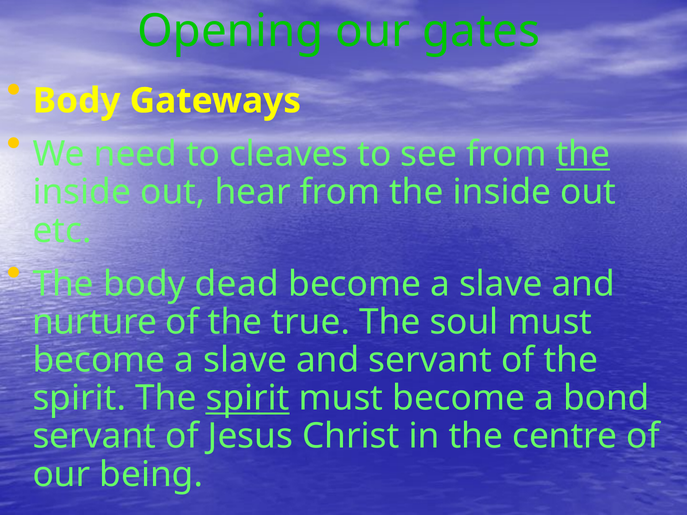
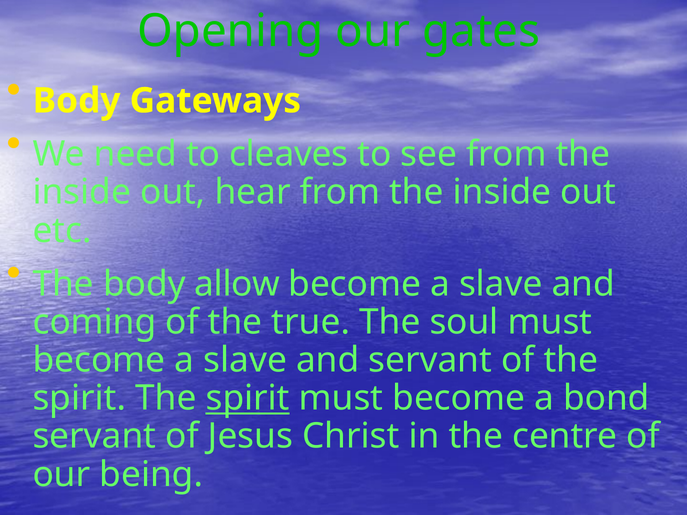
the at (583, 154) underline: present -> none
dead: dead -> allow
nurture: nurture -> coming
